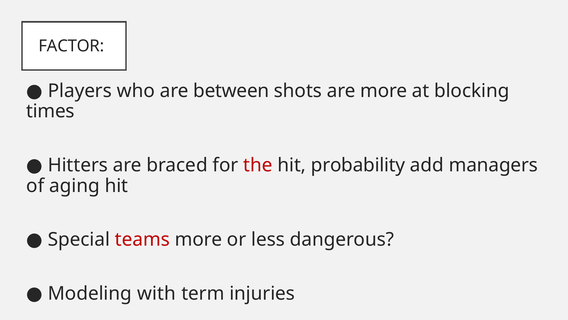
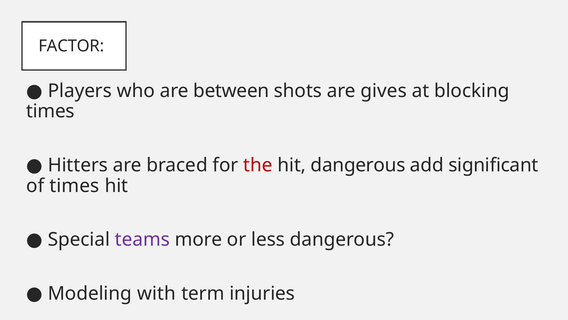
are more: more -> gives
hit probability: probability -> dangerous
managers: managers -> significant
of aging: aging -> times
teams colour: red -> purple
